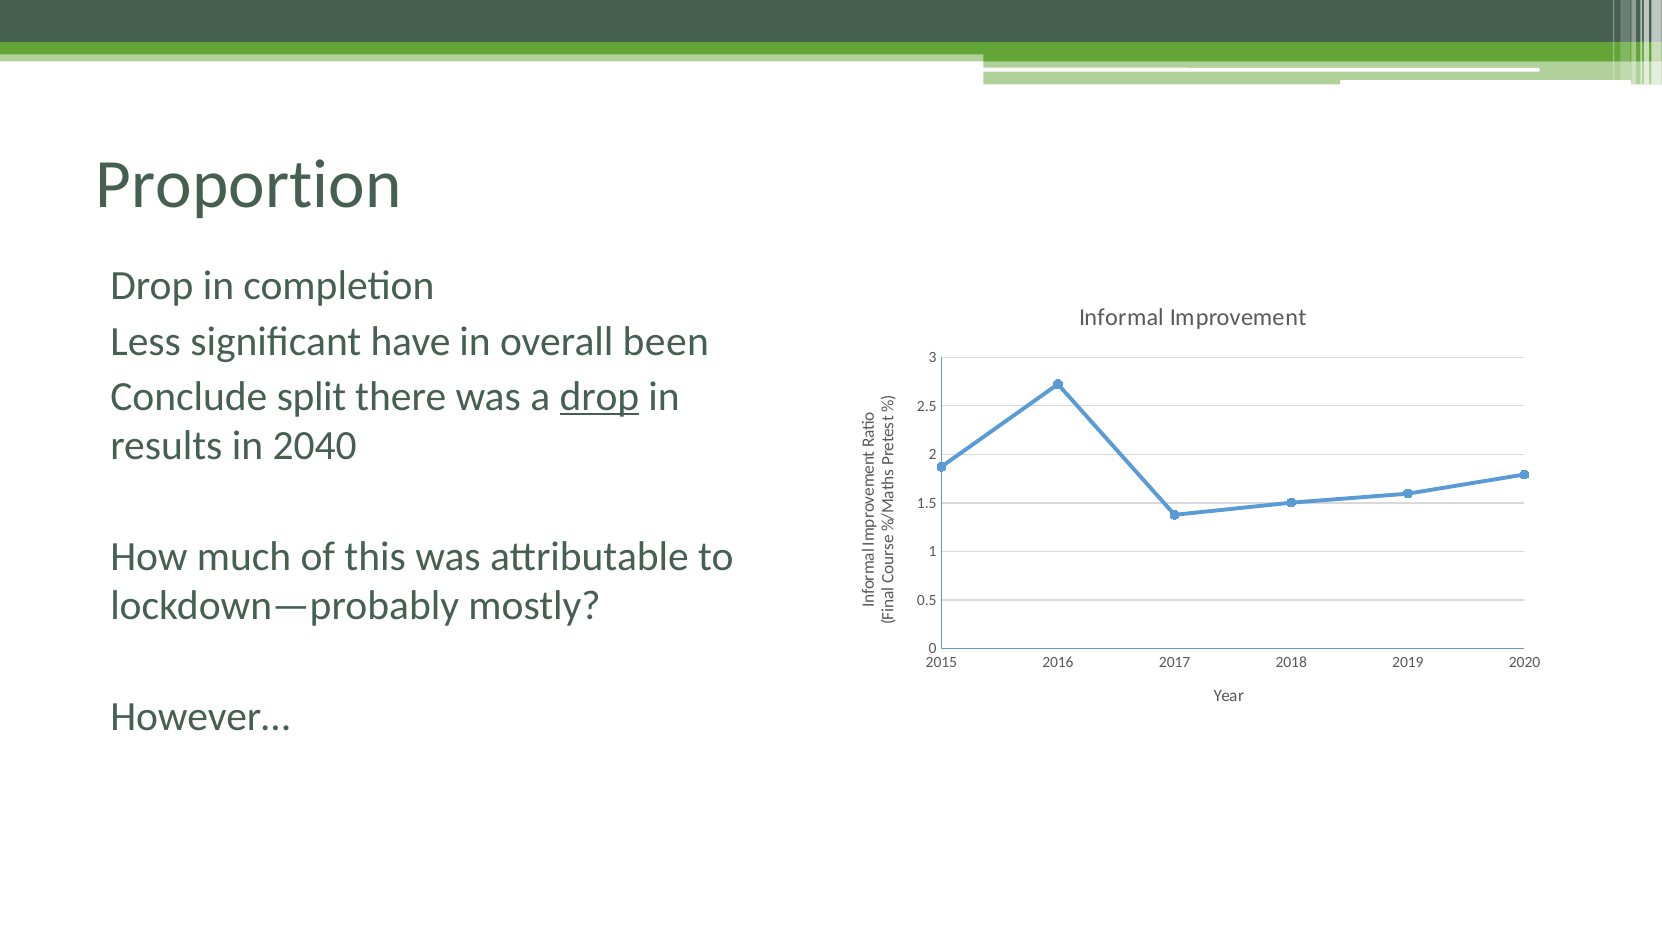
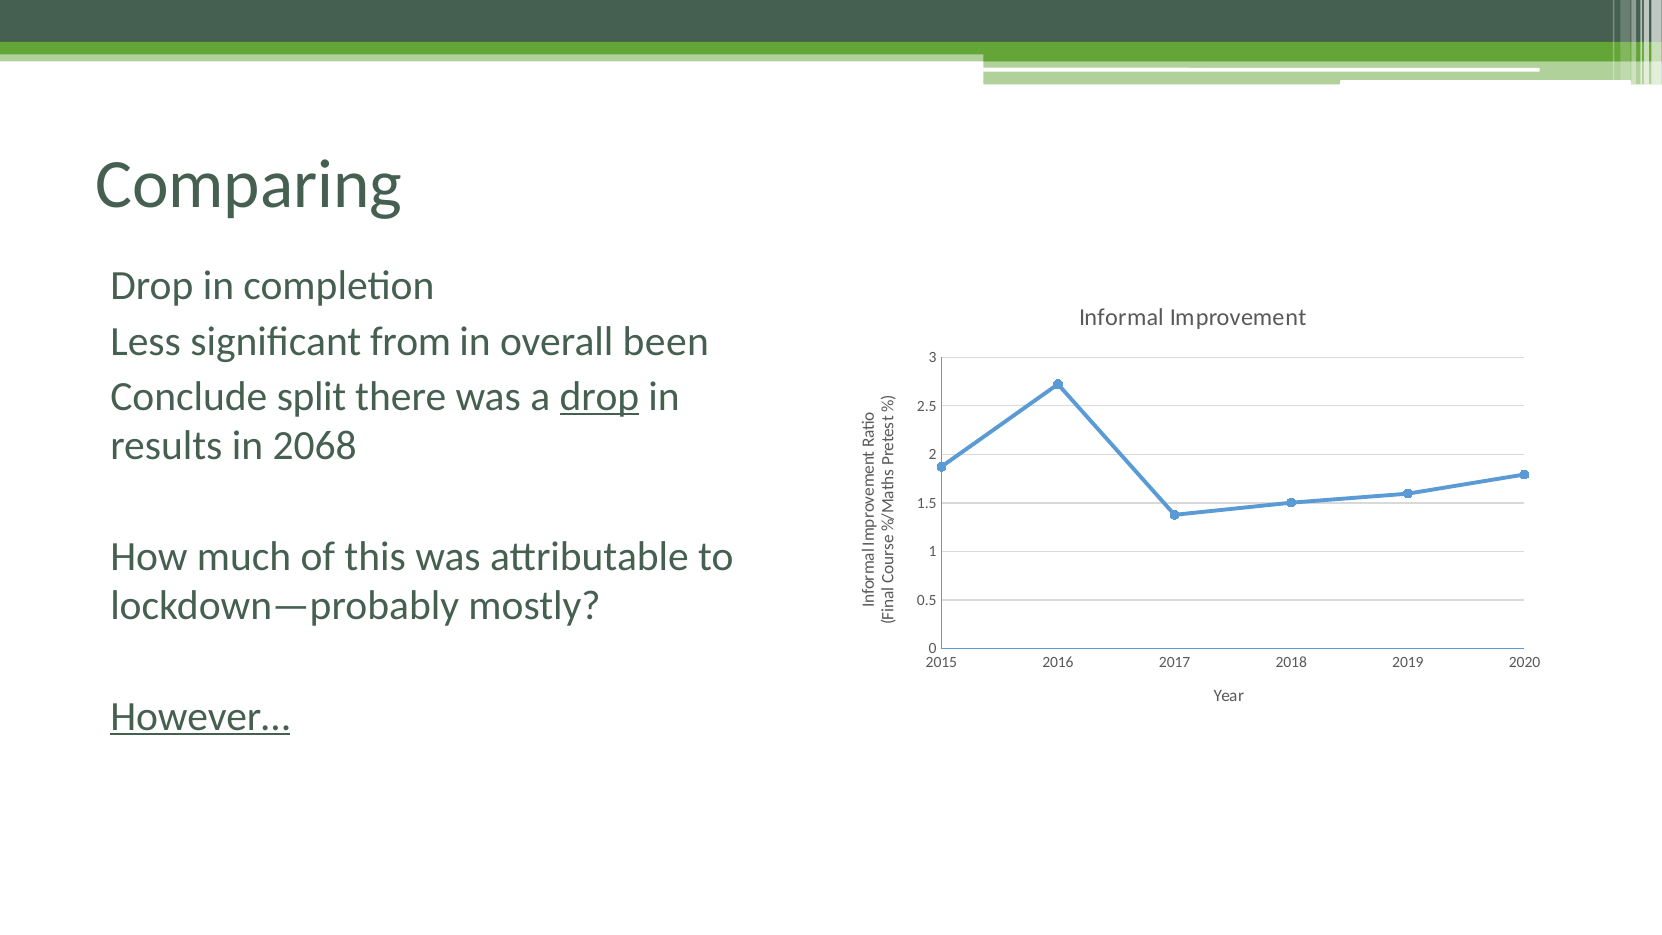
Proportion: Proportion -> Comparing
have: have -> from
2040: 2040 -> 2068
However… underline: none -> present
